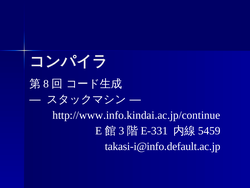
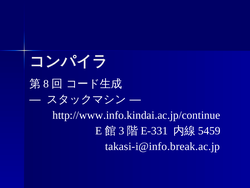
takasi-i@info.default.ac.jp: takasi-i@info.default.ac.jp -> takasi-i@info.break.ac.jp
